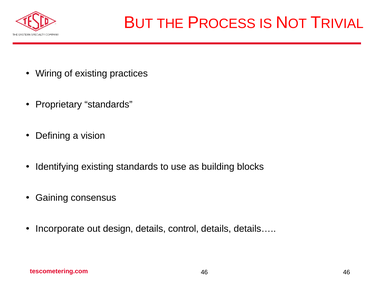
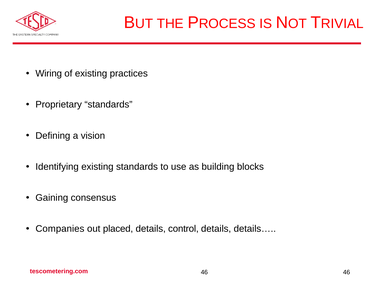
Incorporate: Incorporate -> Companies
design: design -> placed
